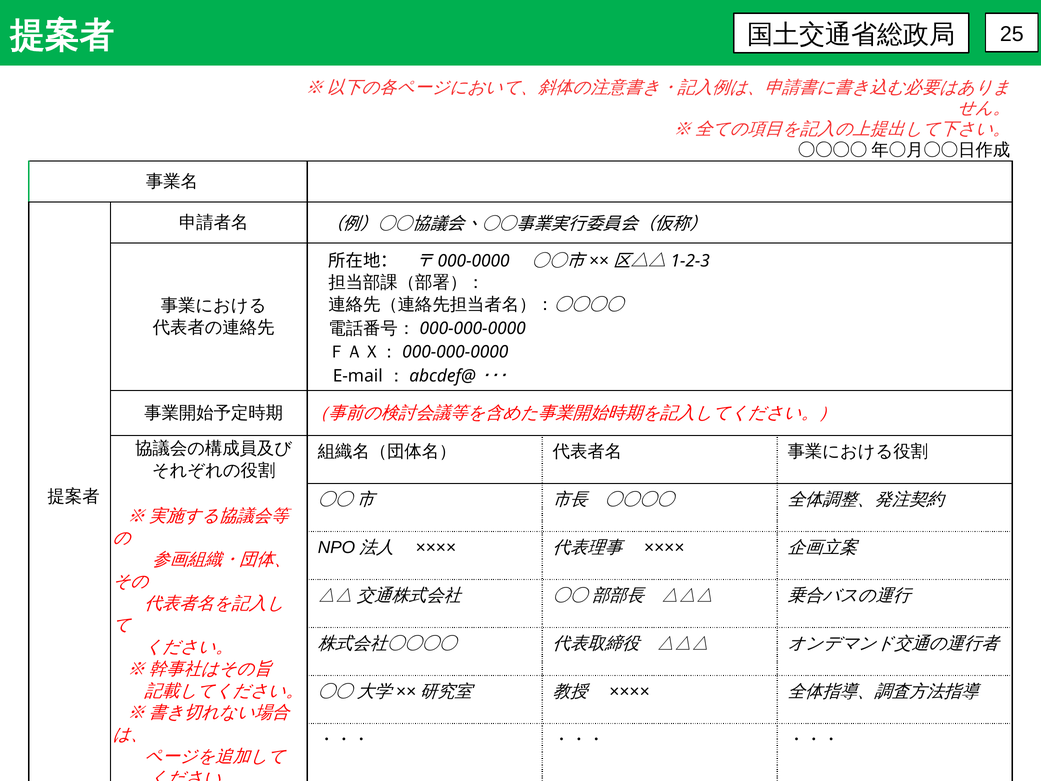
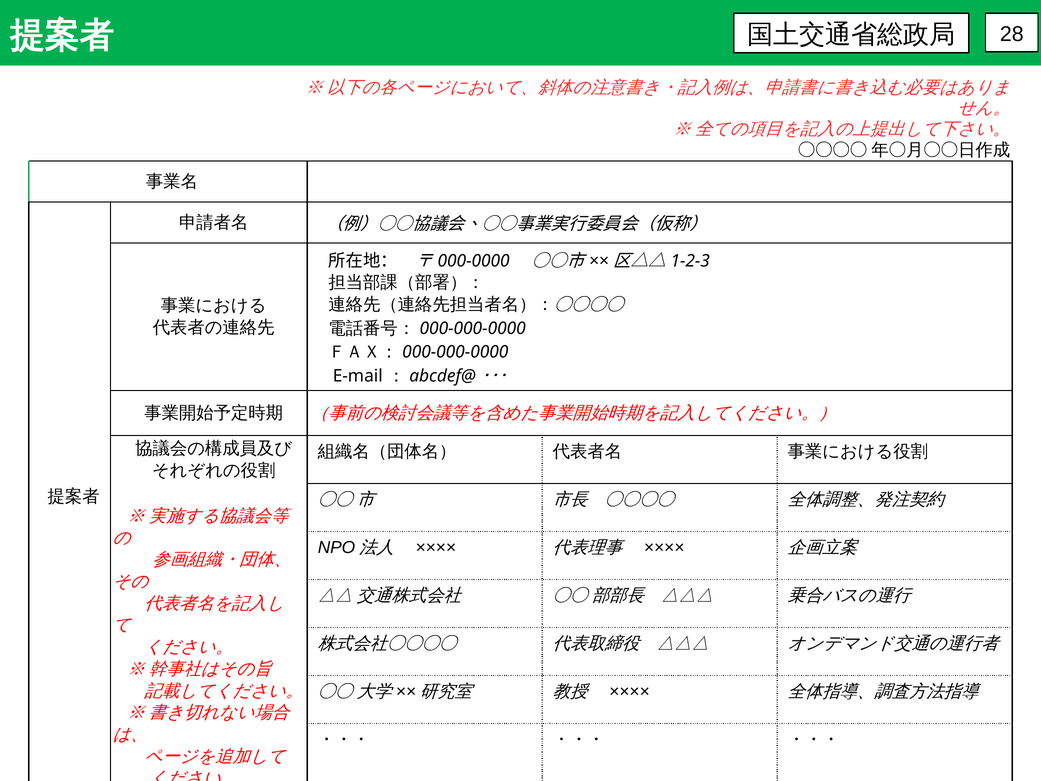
25: 25 -> 28
